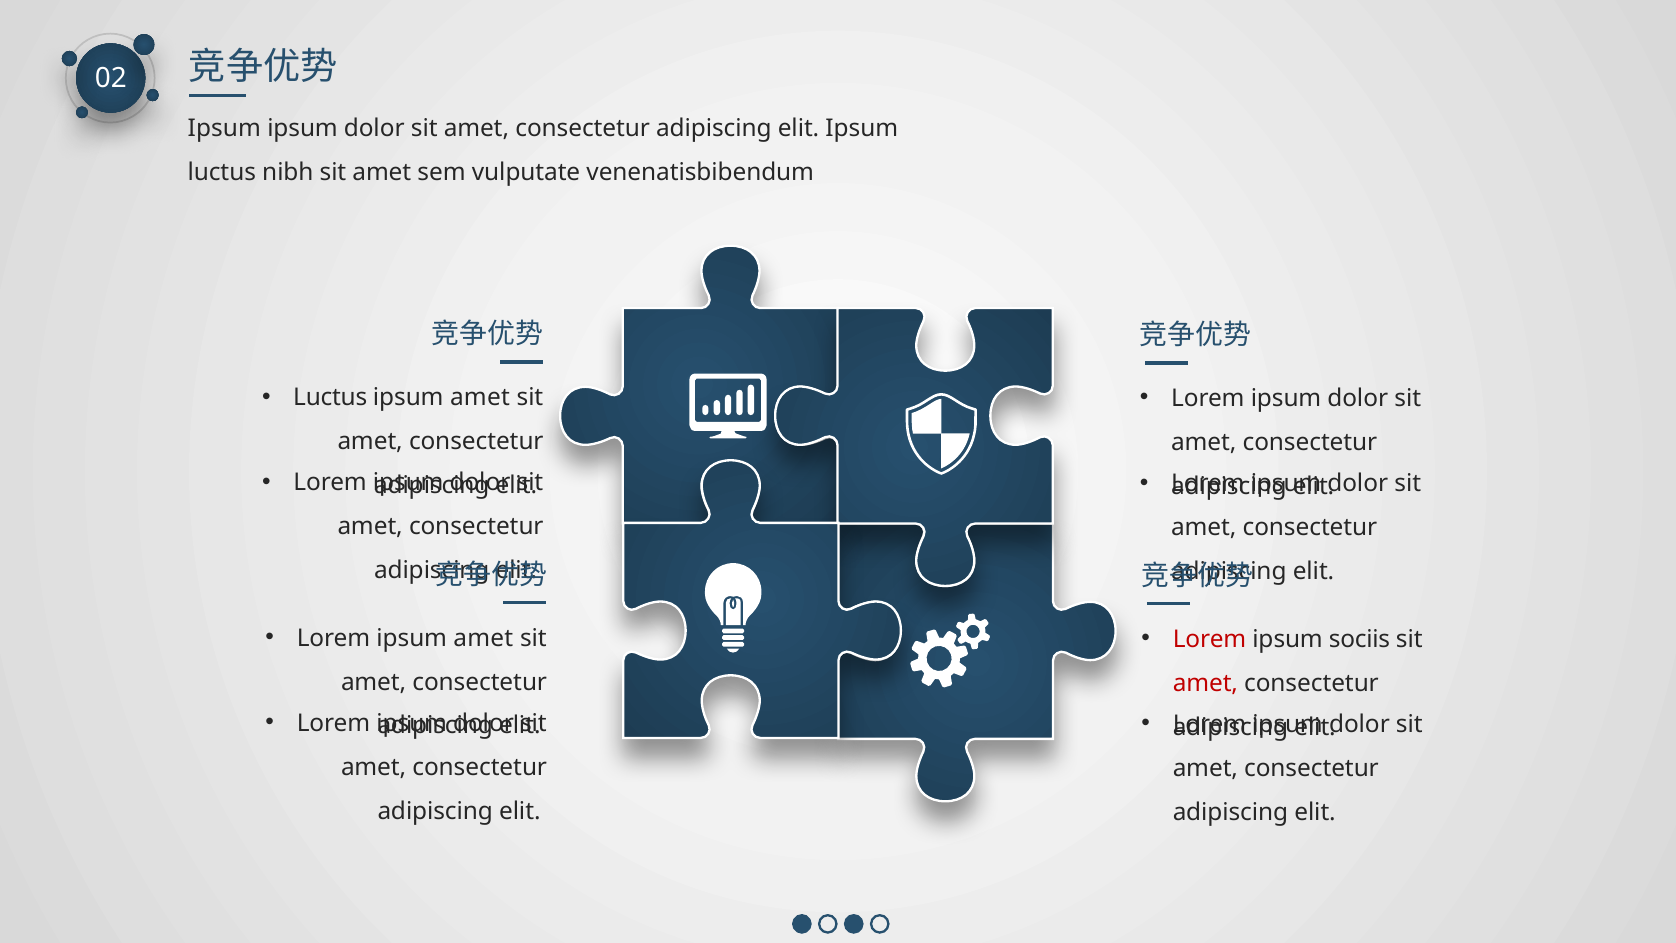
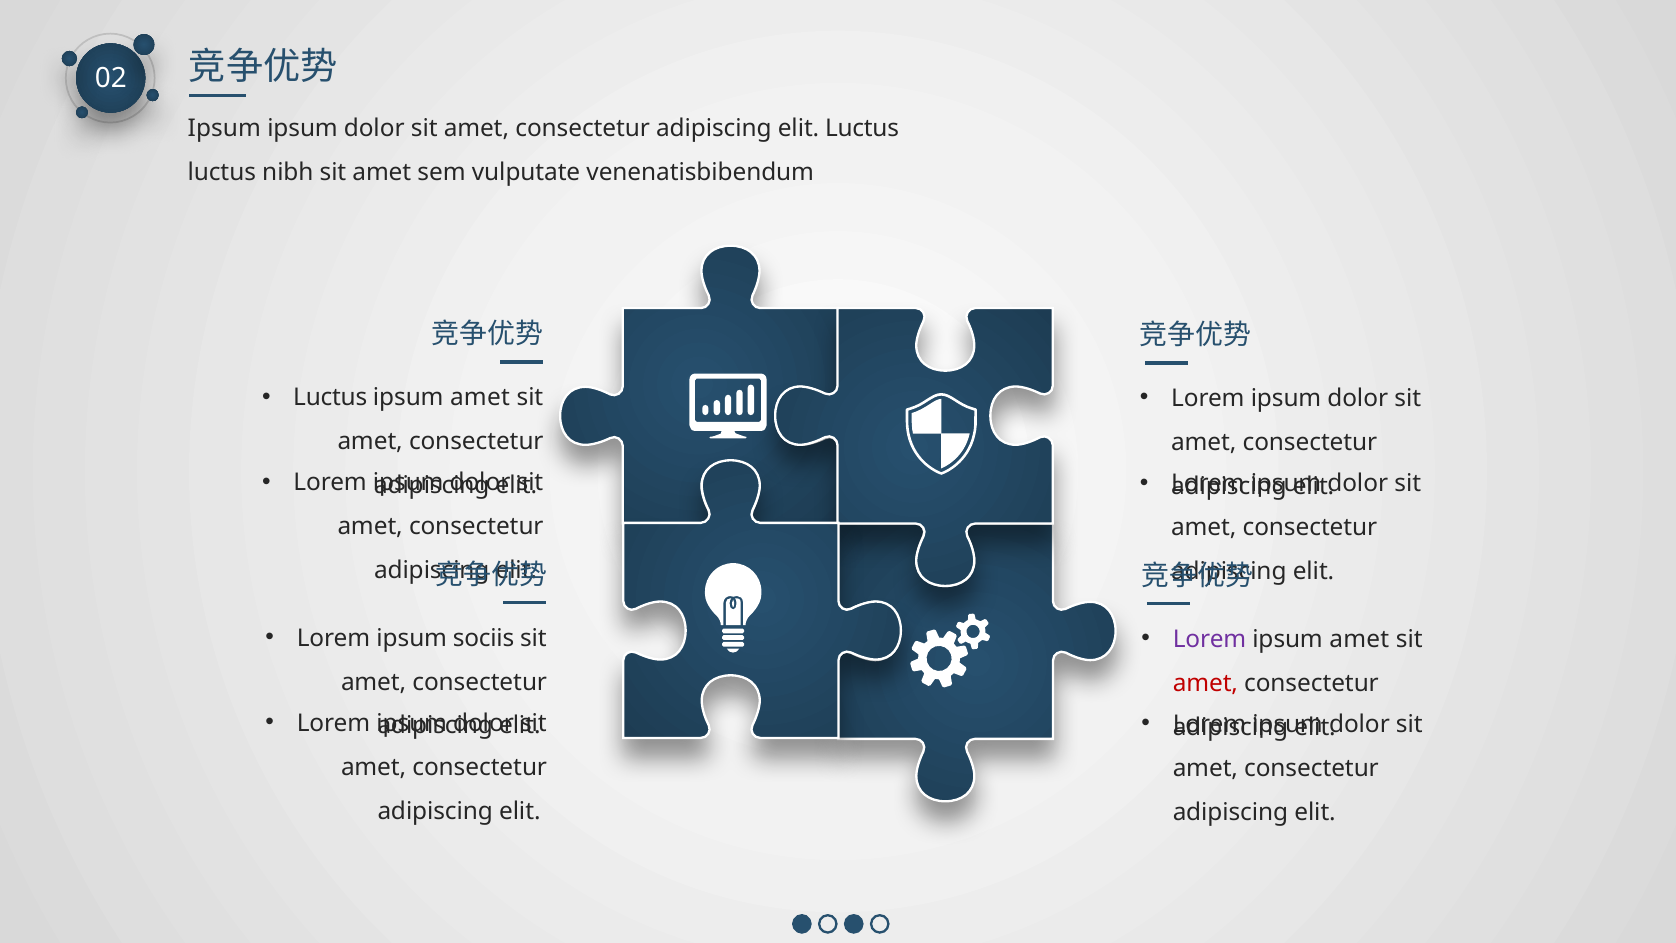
elit Ipsum: Ipsum -> Luctus
Lorem ipsum amet: amet -> sociis
Lorem at (1210, 639) colour: red -> purple
sociis at (1360, 639): sociis -> amet
